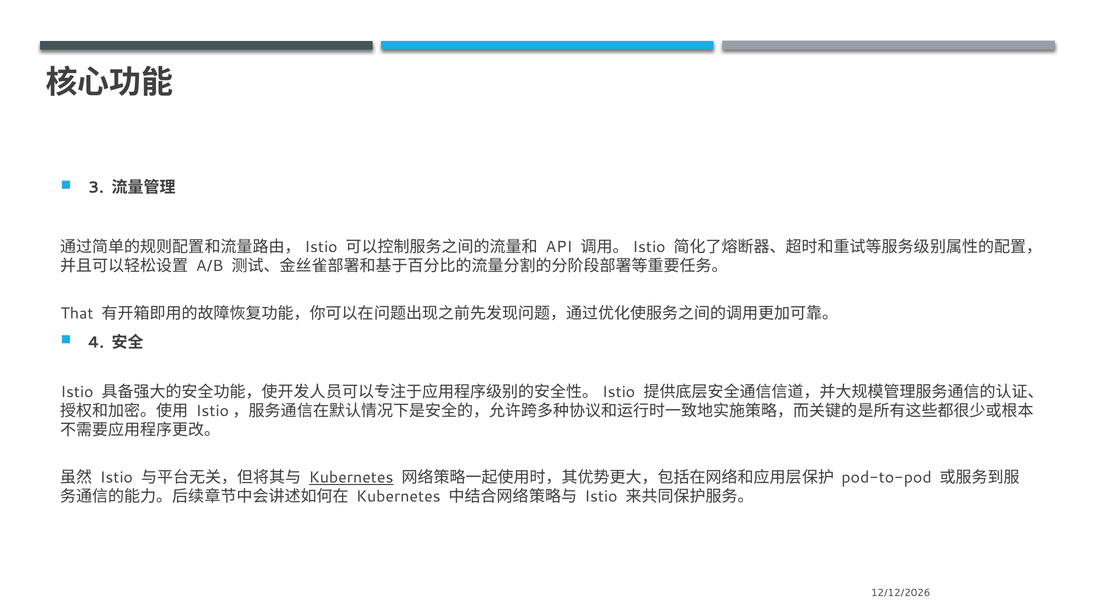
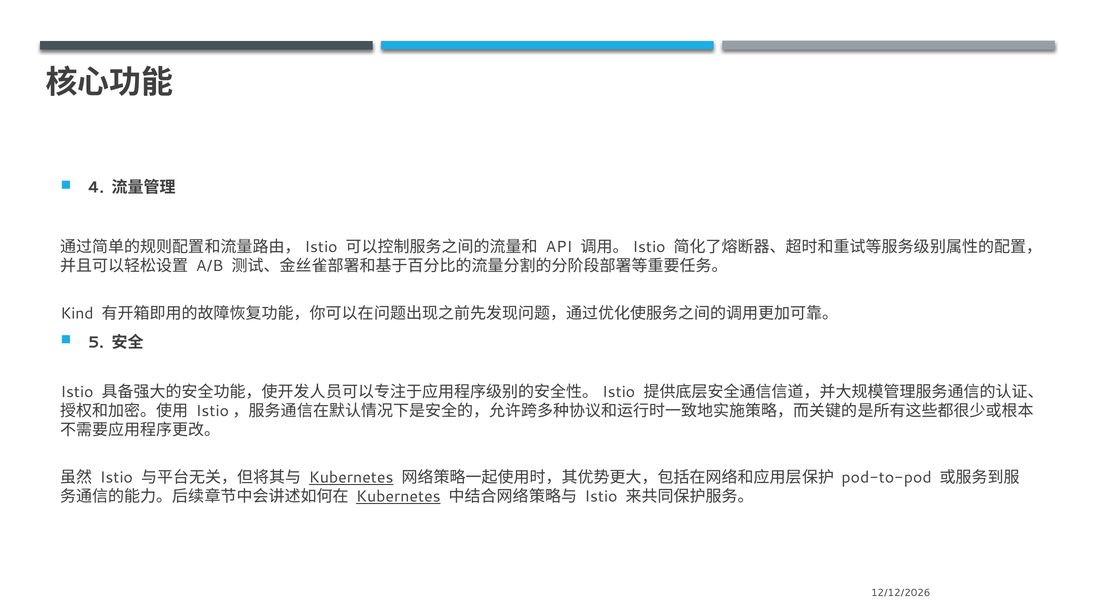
3: 3 -> 4
That: That -> Kind
4: 4 -> 5
Kubernetes at (398, 496) underline: none -> present
